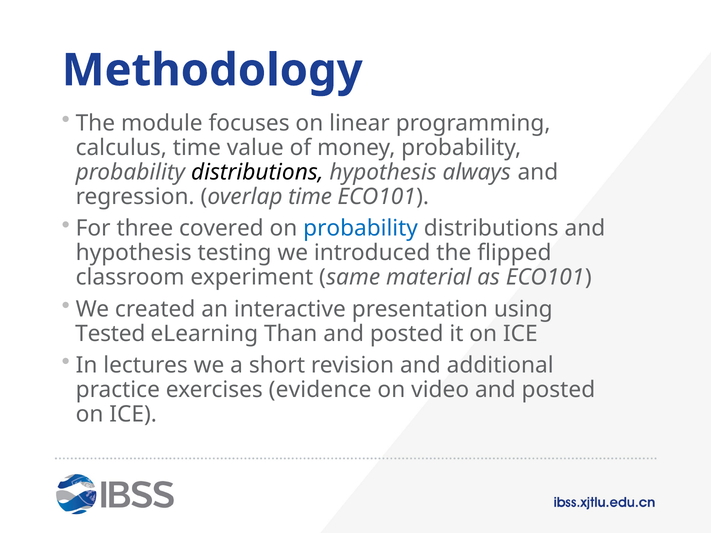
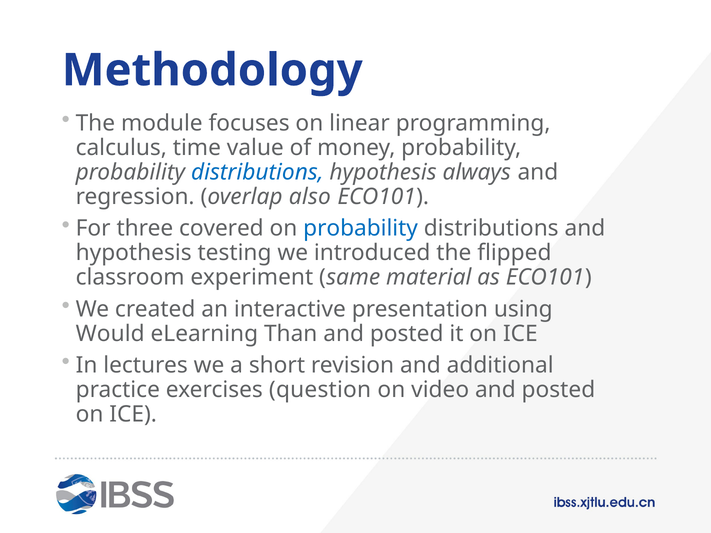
distributions at (257, 172) colour: black -> blue
overlap time: time -> also
Tested: Tested -> Would
evidence: evidence -> question
